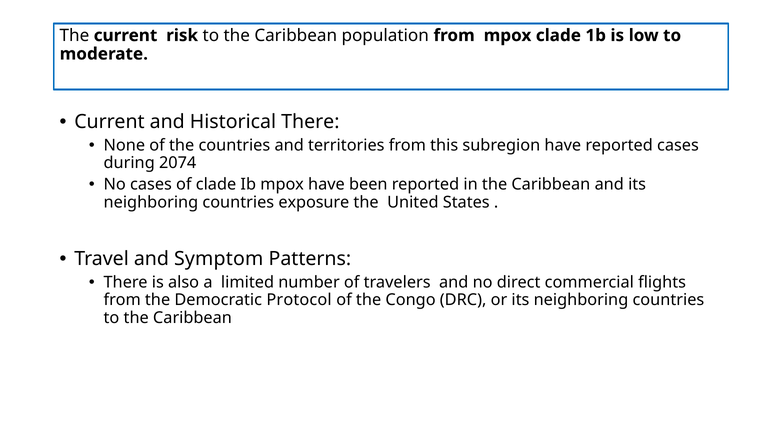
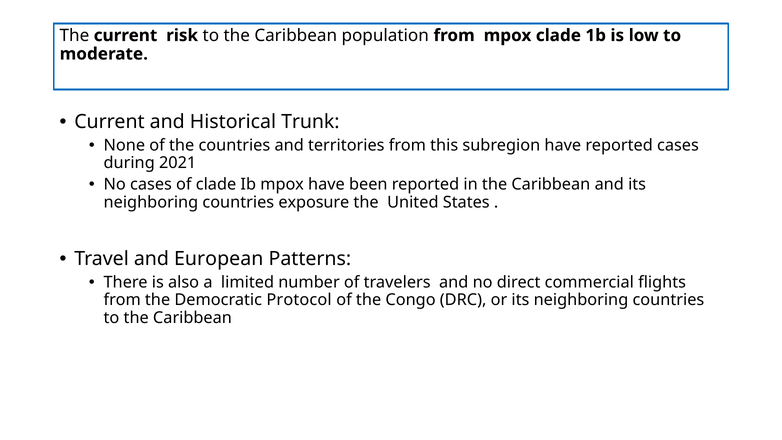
Historical There: There -> Trunk
2074: 2074 -> 2021
Symptom: Symptom -> European
